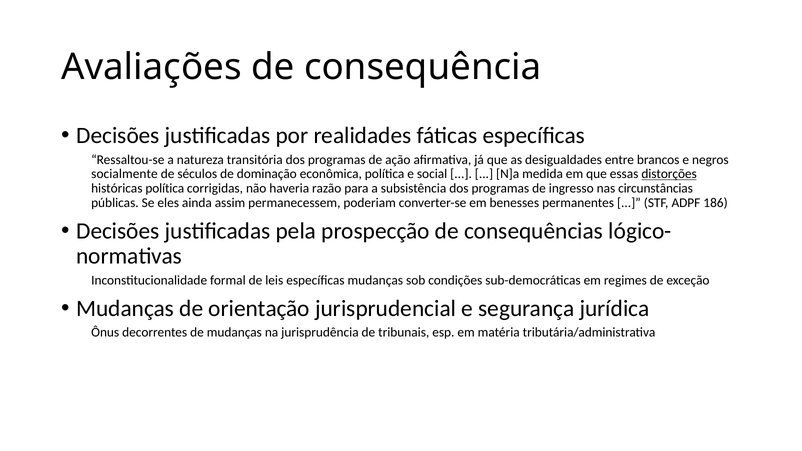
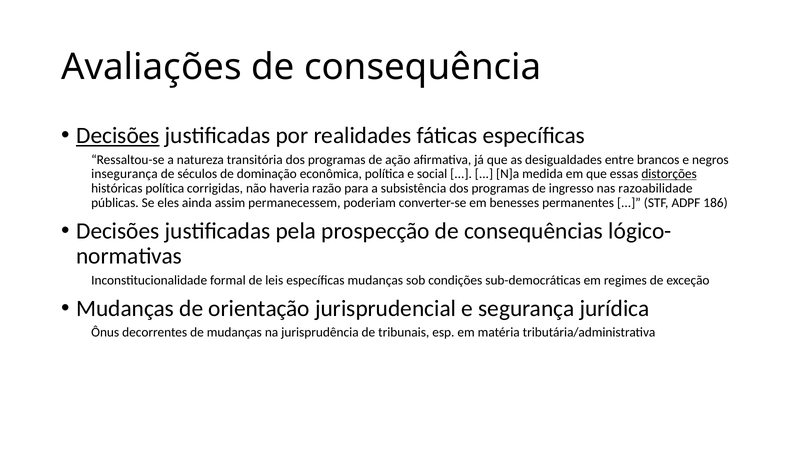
Decisões at (118, 136) underline: none -> present
socialmente: socialmente -> insegurança
circunstâncias: circunstâncias -> razoabilidade
